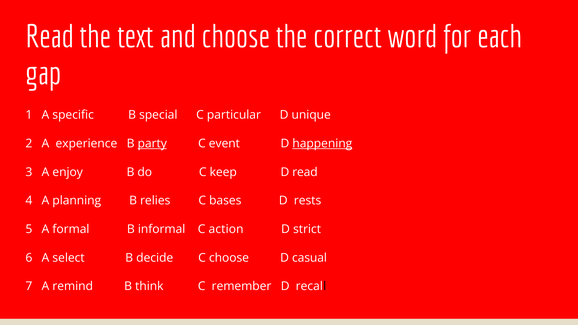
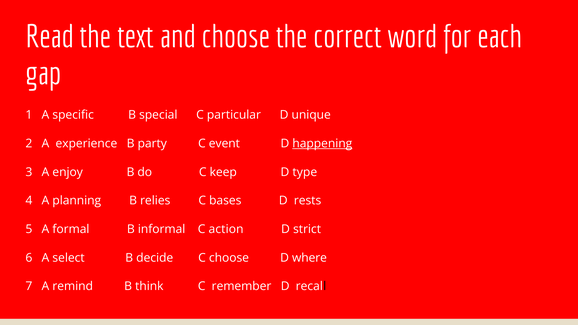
party underline: present -> none
D read: read -> type
casual: casual -> where
